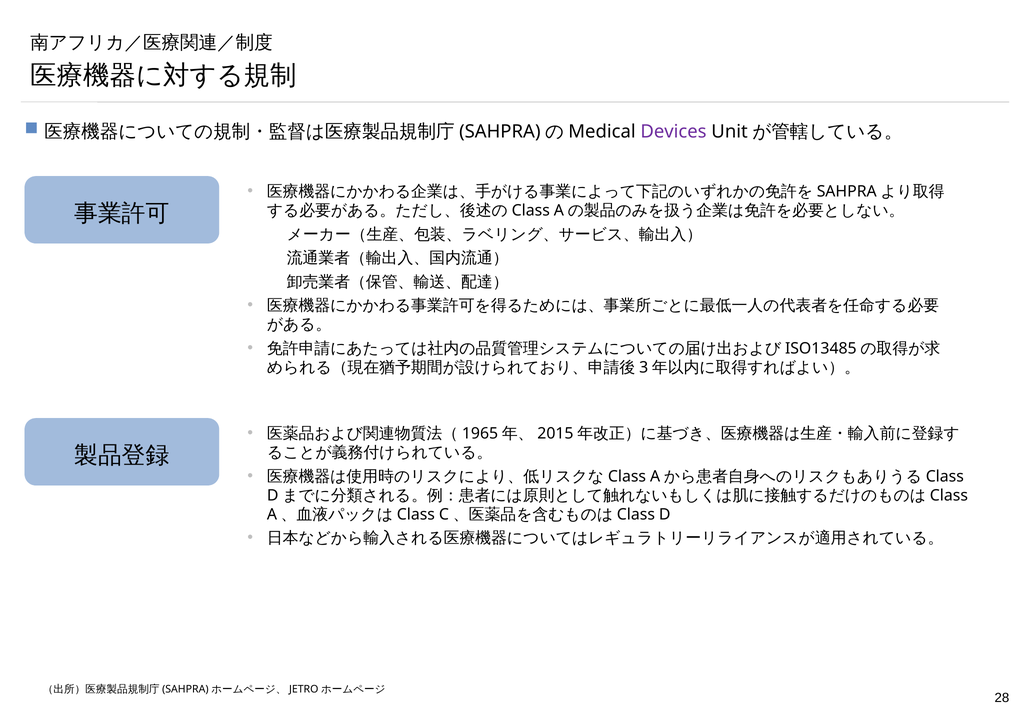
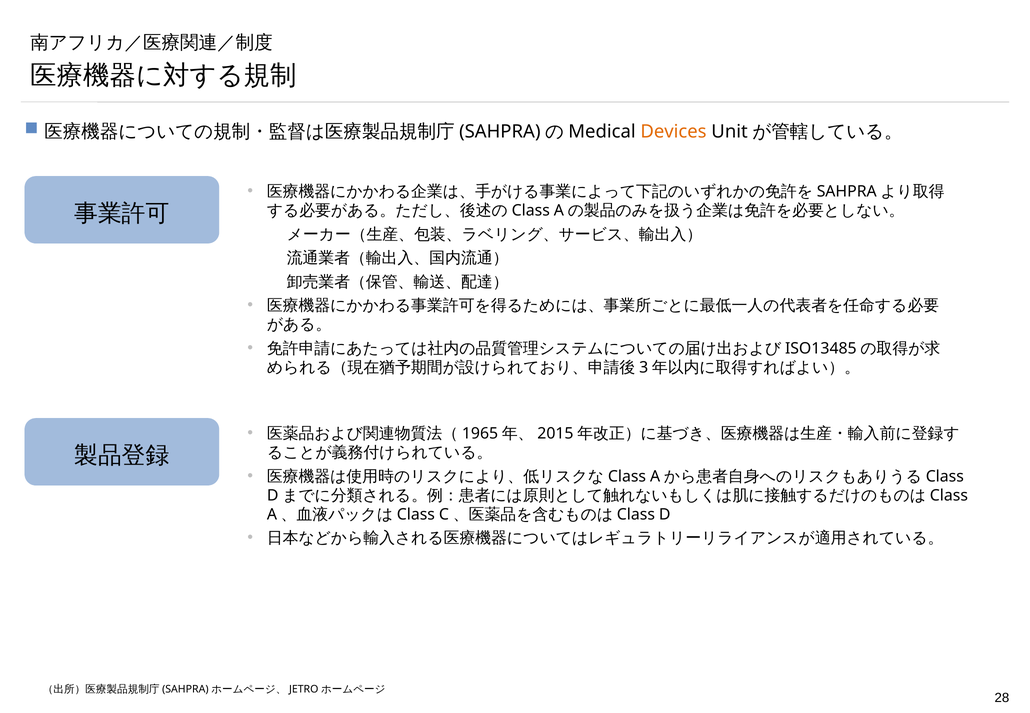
Devices colour: purple -> orange
